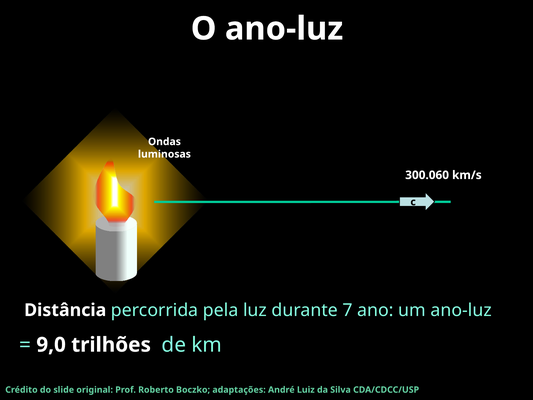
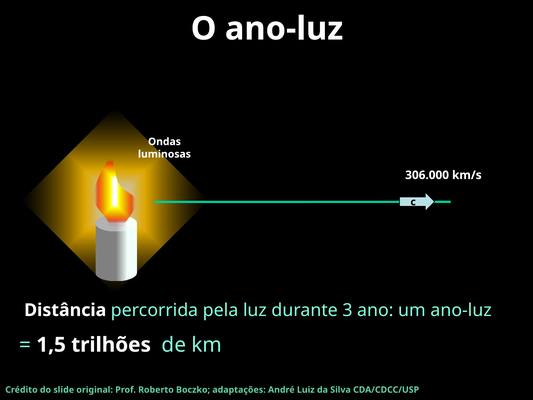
300.060: 300.060 -> 306.000
7: 7 -> 3
9,0: 9,0 -> 1,5
